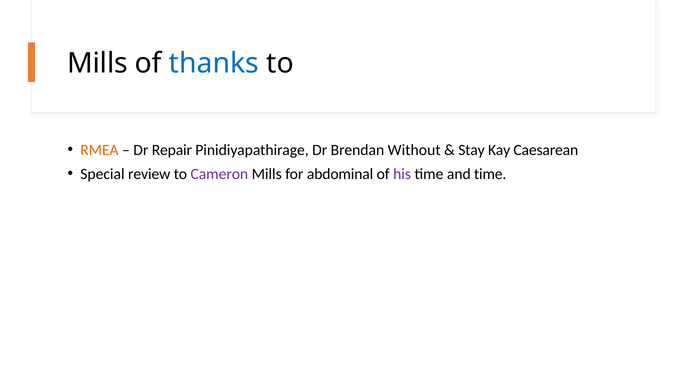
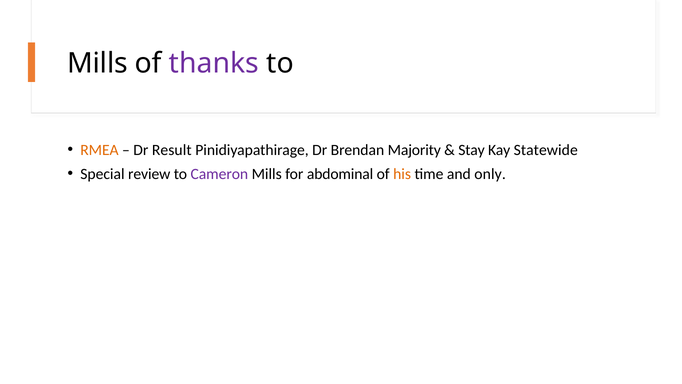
thanks colour: blue -> purple
Repair: Repair -> Result
Without: Without -> Majority
Caesarean: Caesarean -> Statewide
his colour: purple -> orange
and time: time -> only
